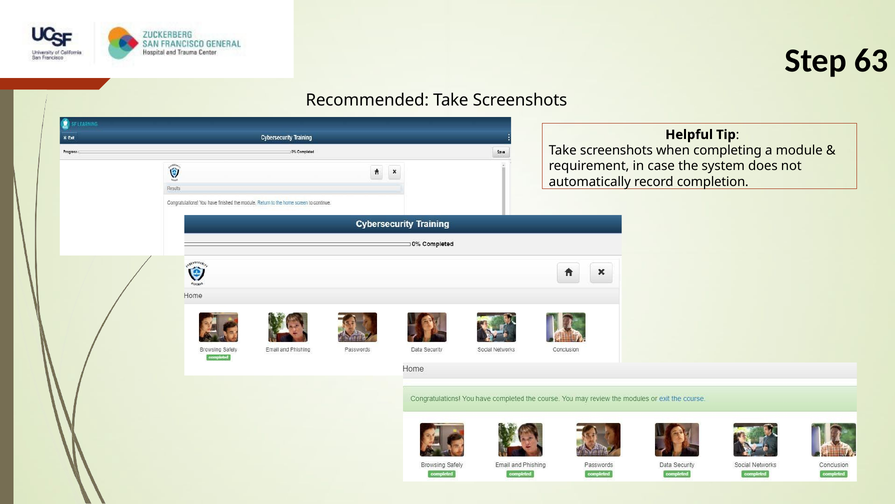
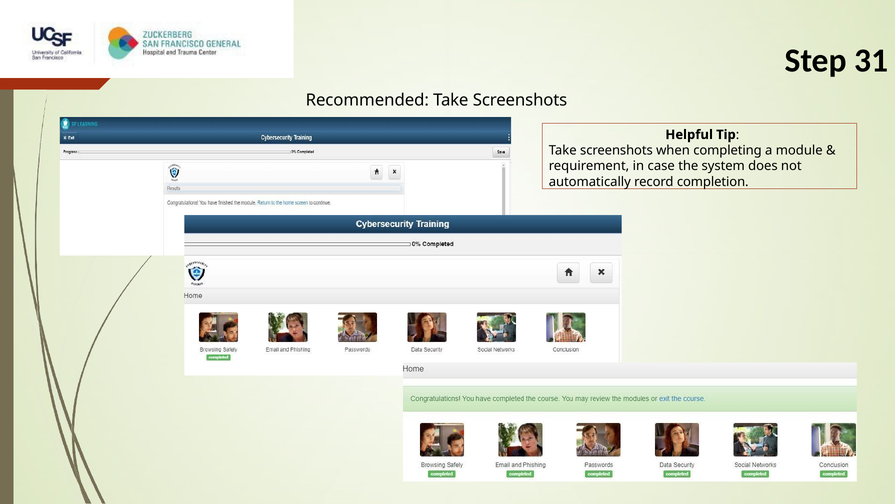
63: 63 -> 31
